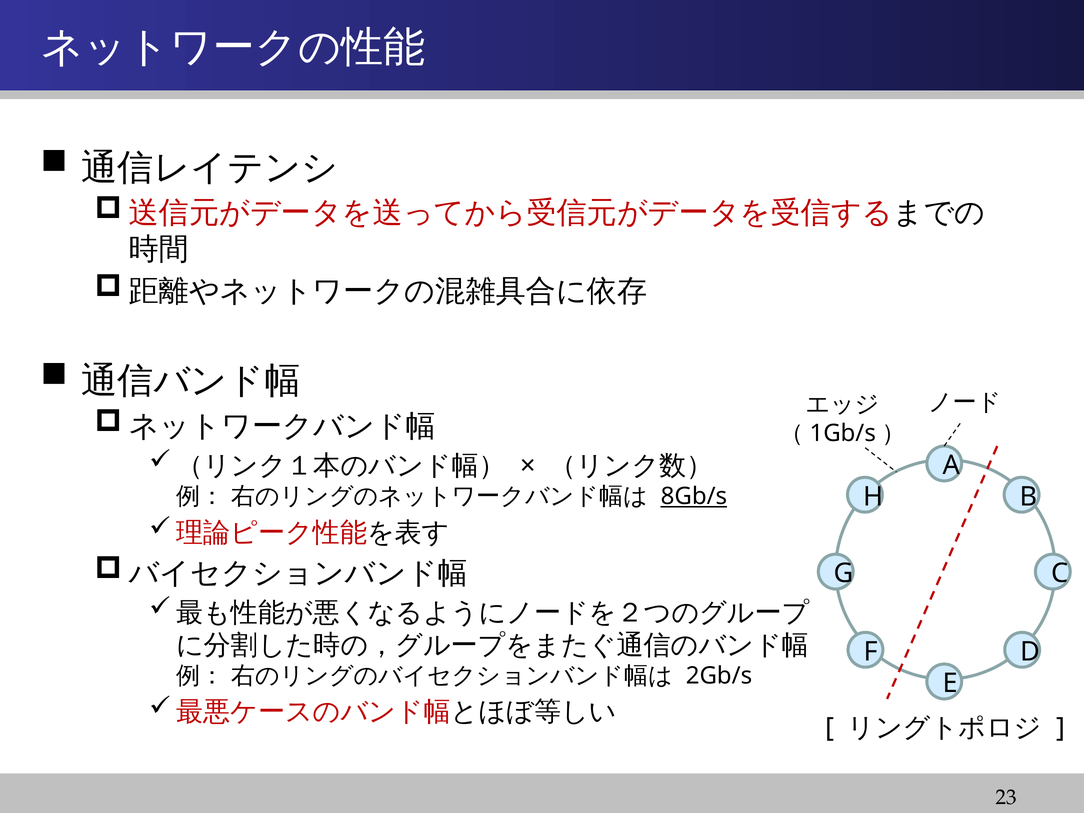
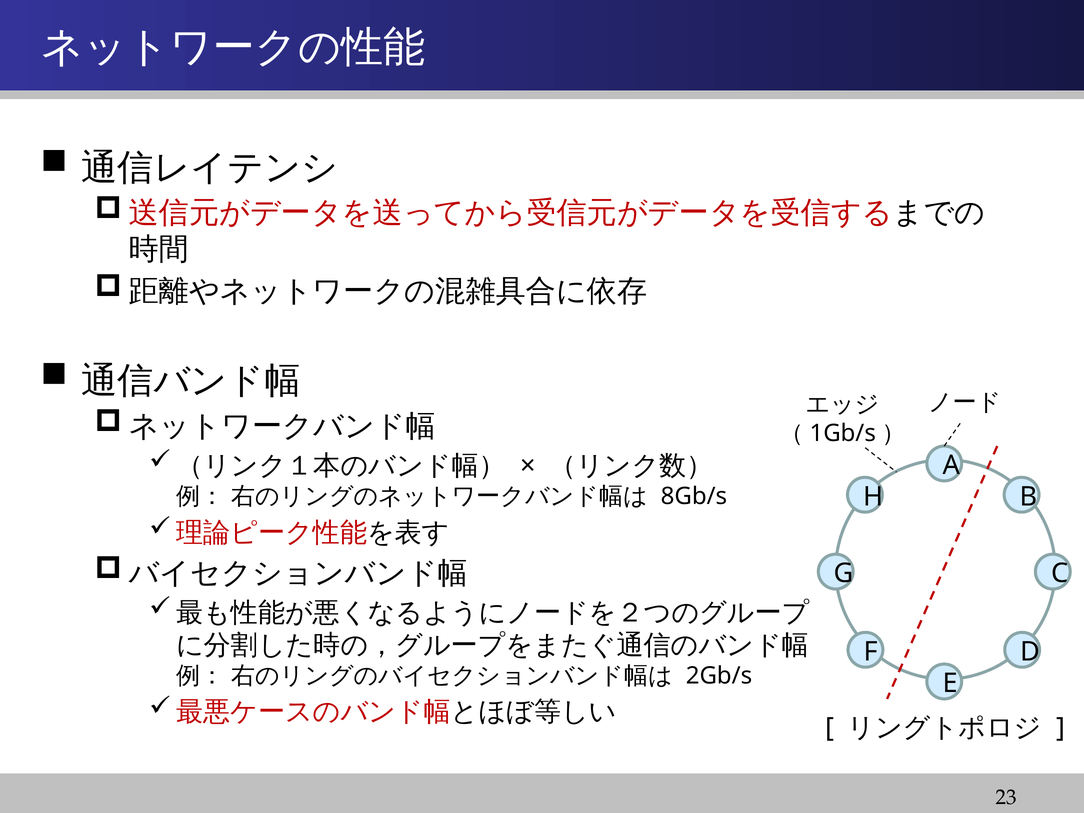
8Gb/s underline: present -> none
